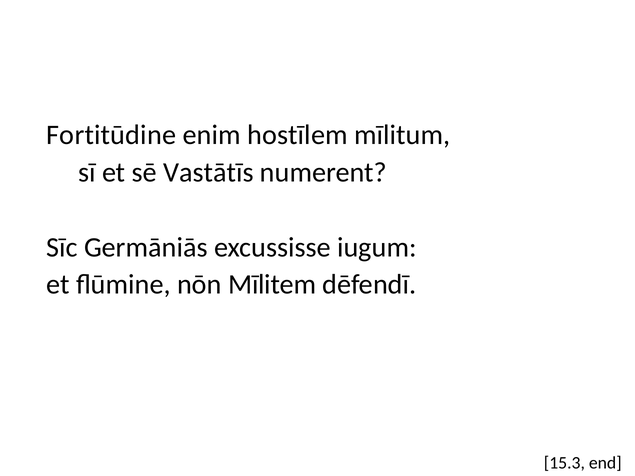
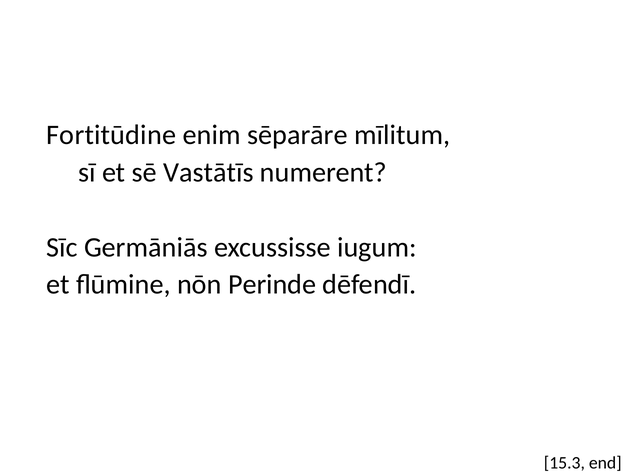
hostīlem: hostīlem -> sēparāre
Mīlitem: Mīlitem -> Perinde
